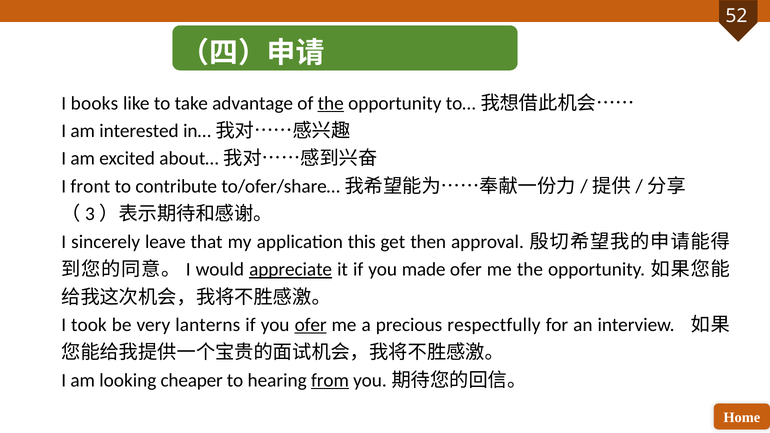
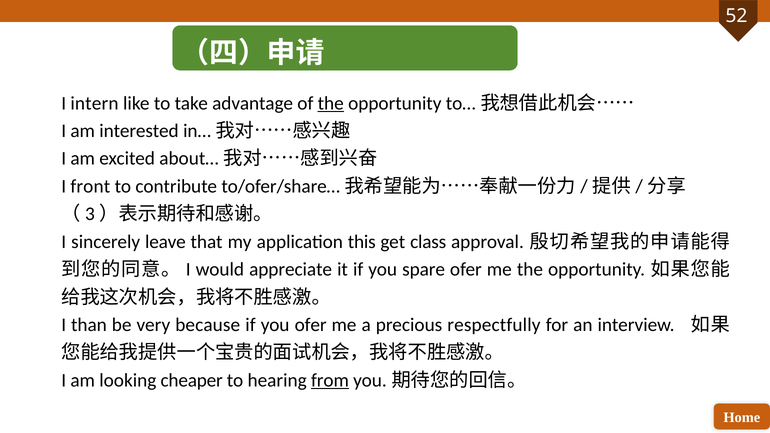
books: books -> intern
then: then -> class
appreciate underline: present -> none
made: made -> spare
took: took -> than
lanterns: lanterns -> because
ofer at (311, 325) underline: present -> none
